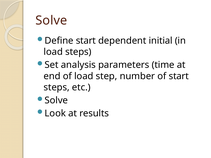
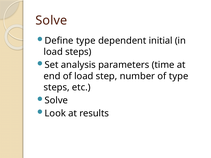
Define start: start -> type
of start: start -> type
